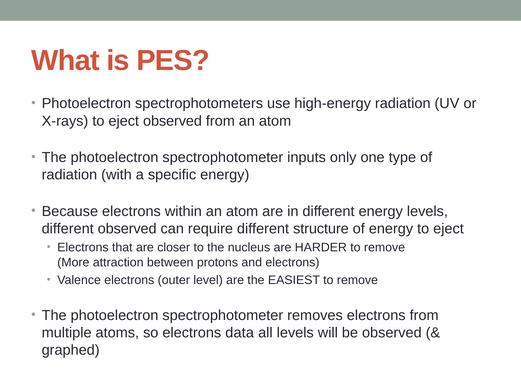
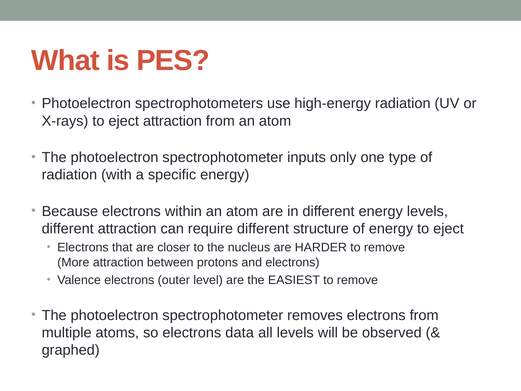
eject observed: observed -> attraction
different observed: observed -> attraction
